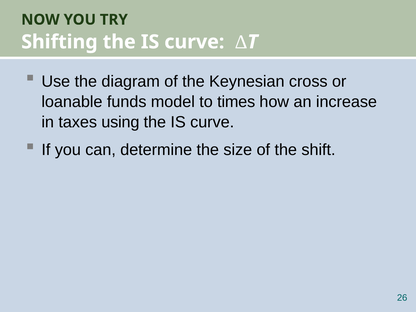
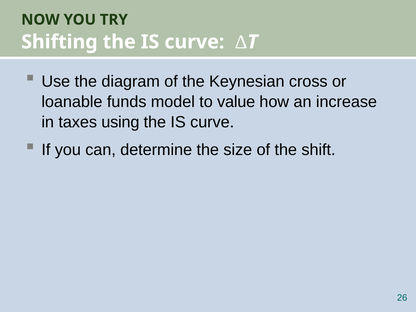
times: times -> value
